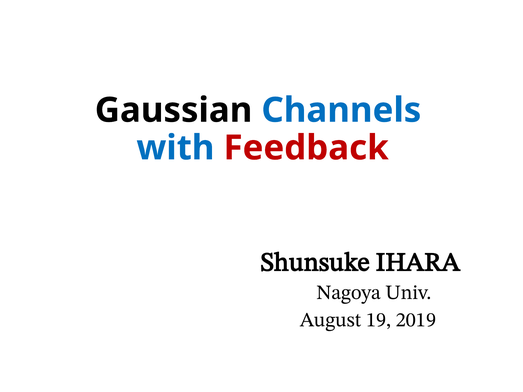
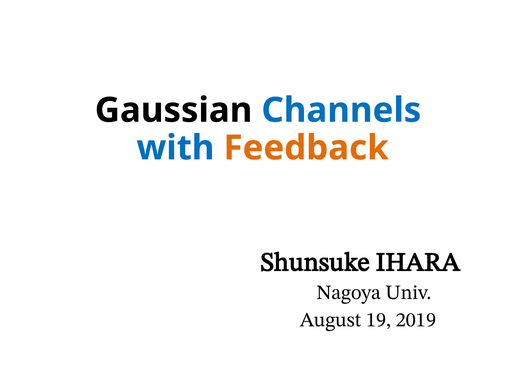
Feedback colour: red -> orange
